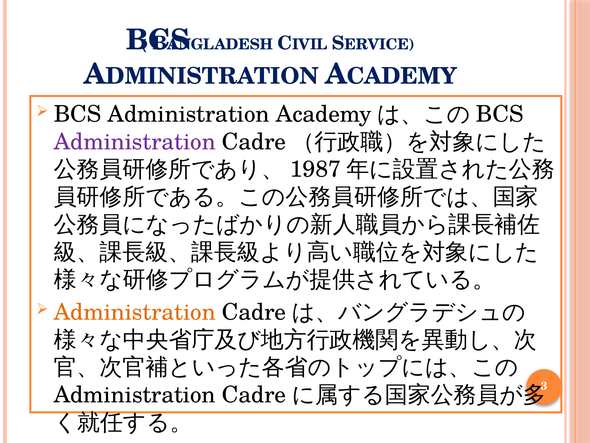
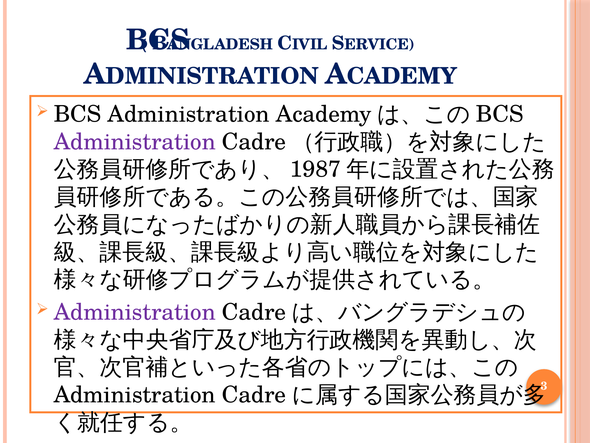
Administration at (135, 312) colour: orange -> purple
